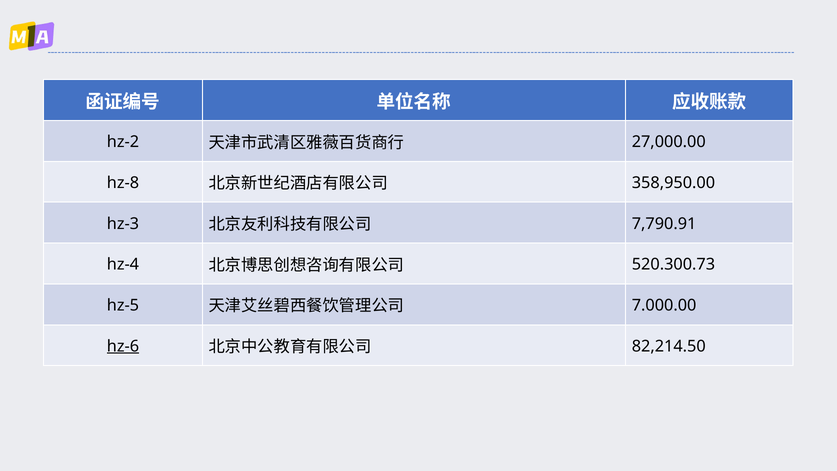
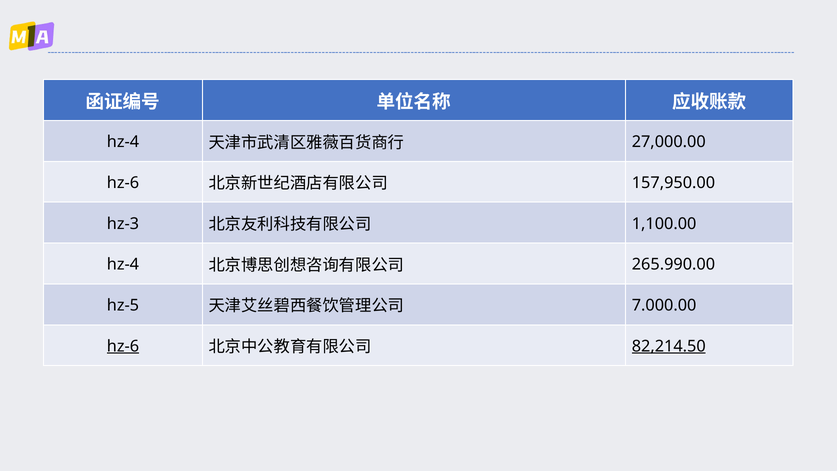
hz-2 at (123, 142): hz-2 -> hz-4
hz-8 at (123, 183): hz-8 -> hz-6
358,950.00: 358,950.00 -> 157,950.00
7,790.91: 7,790.91 -> 1,100.00
520.300.73: 520.300.73 -> 265.990.00
82,214.50 underline: none -> present
